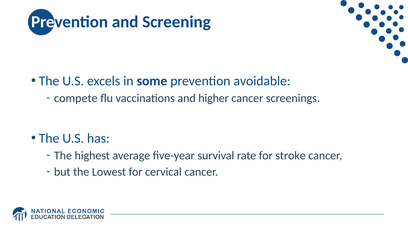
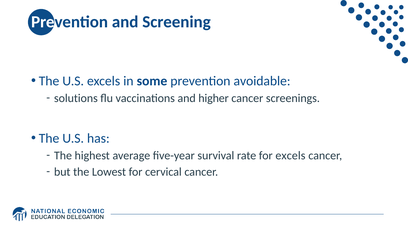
compete: compete -> solutions
for stroke: stroke -> excels
